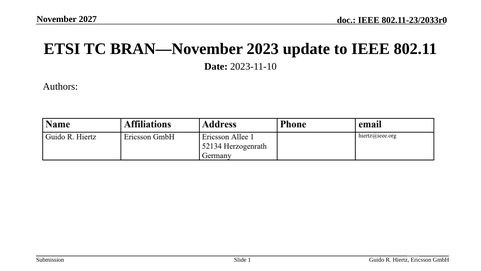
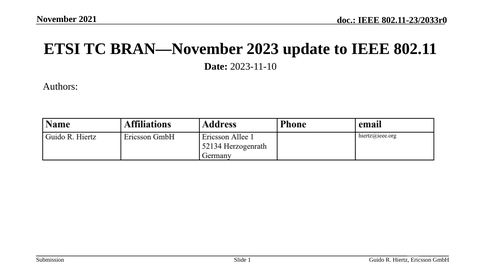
2027: 2027 -> 2021
